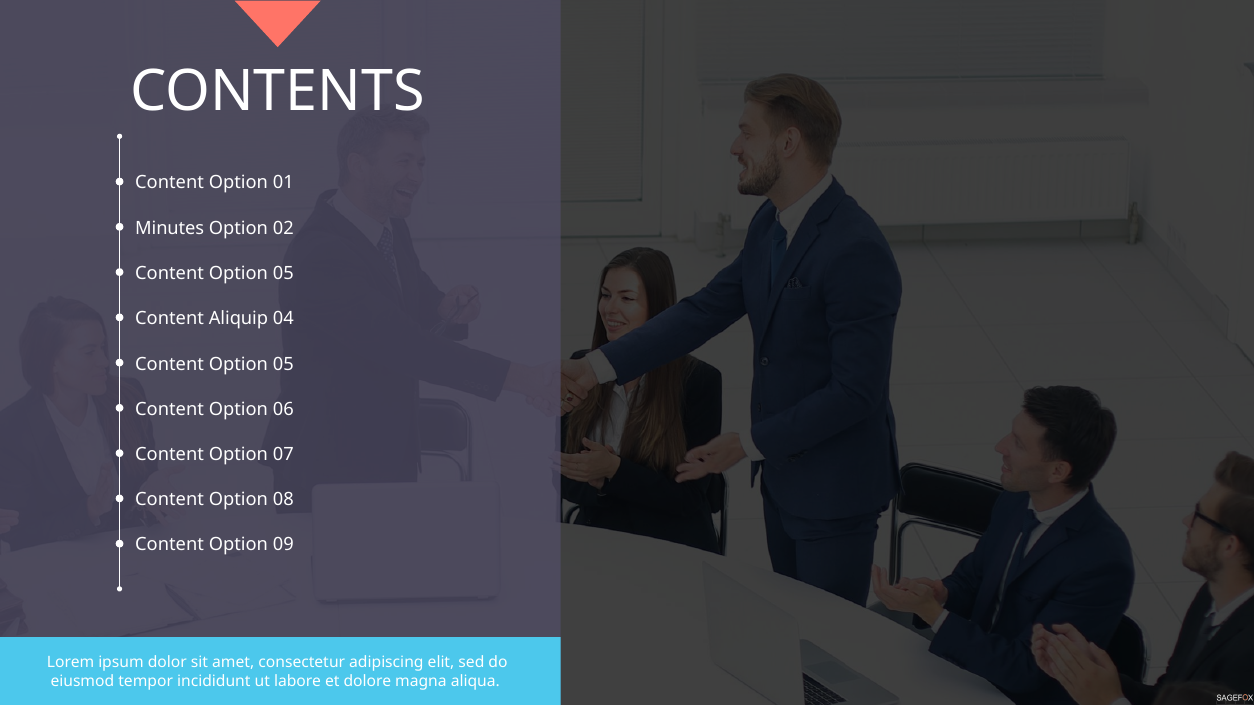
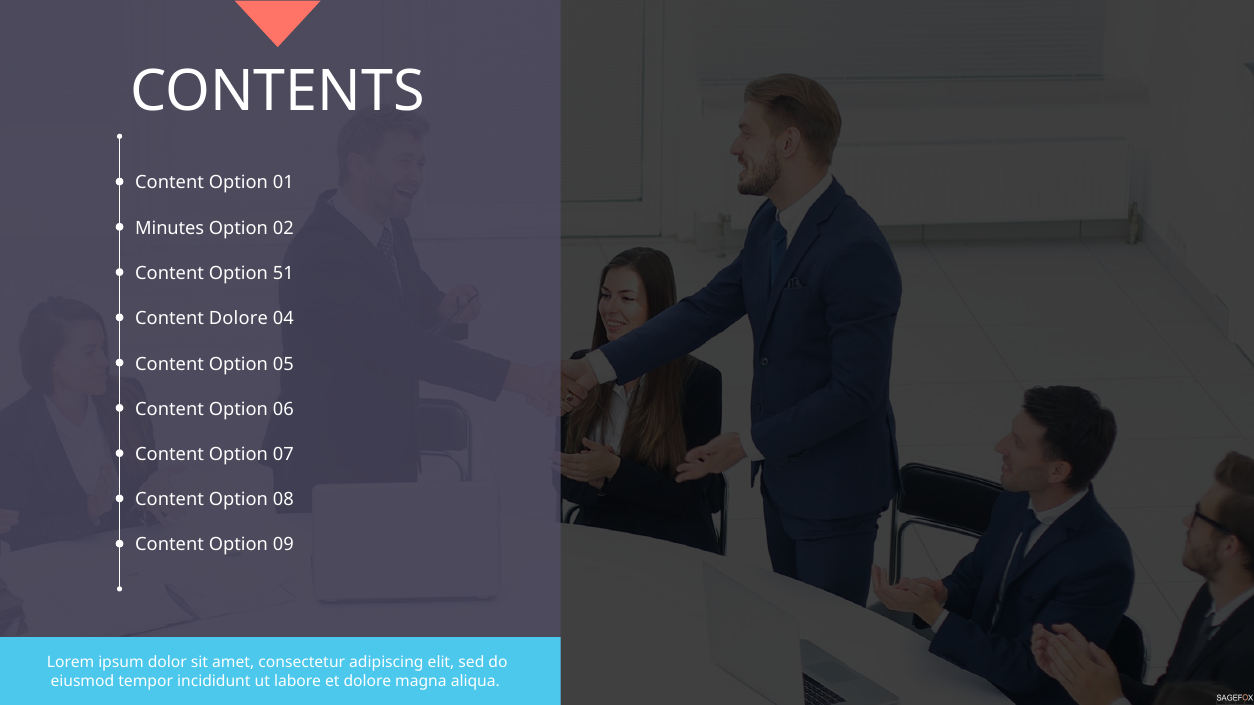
05 at (283, 273): 05 -> 51
Content Aliquip: Aliquip -> Dolore
